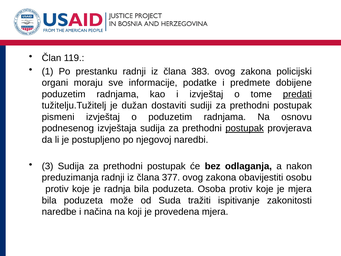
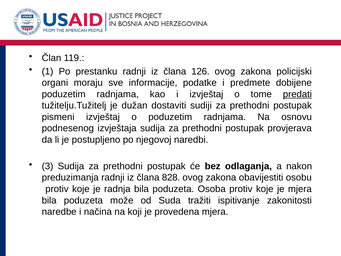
383: 383 -> 126
postupak at (245, 128) underline: present -> none
377: 377 -> 828
